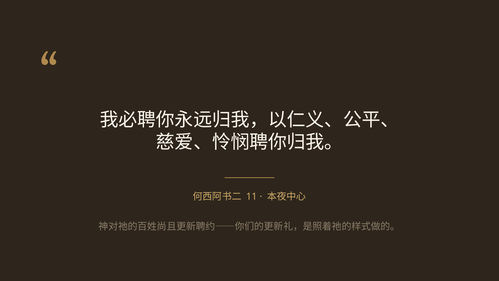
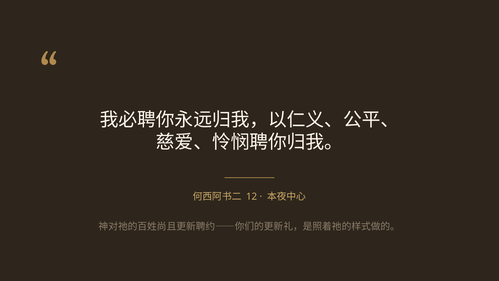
11: 11 -> 12
